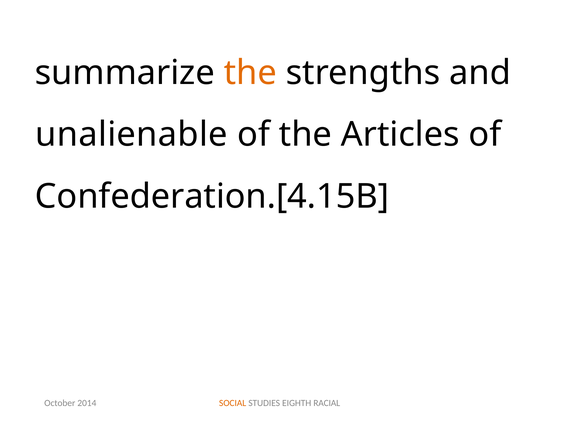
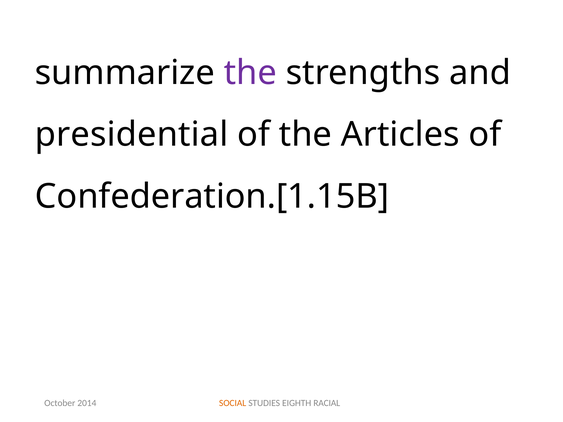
the at (250, 73) colour: orange -> purple
unalienable: unalienable -> presidential
Confederation.[4.15B: Confederation.[4.15B -> Confederation.[1.15B
